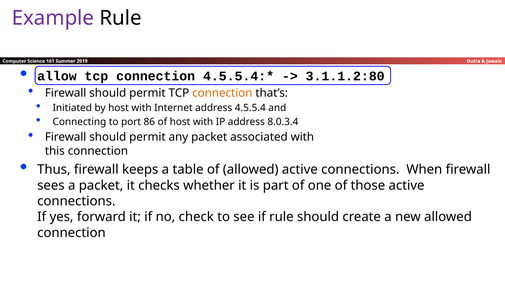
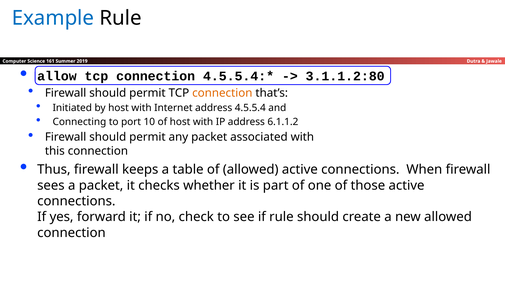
Example colour: purple -> blue
86: 86 -> 10
8.0.3.4: 8.0.3.4 -> 6.1.1.2
